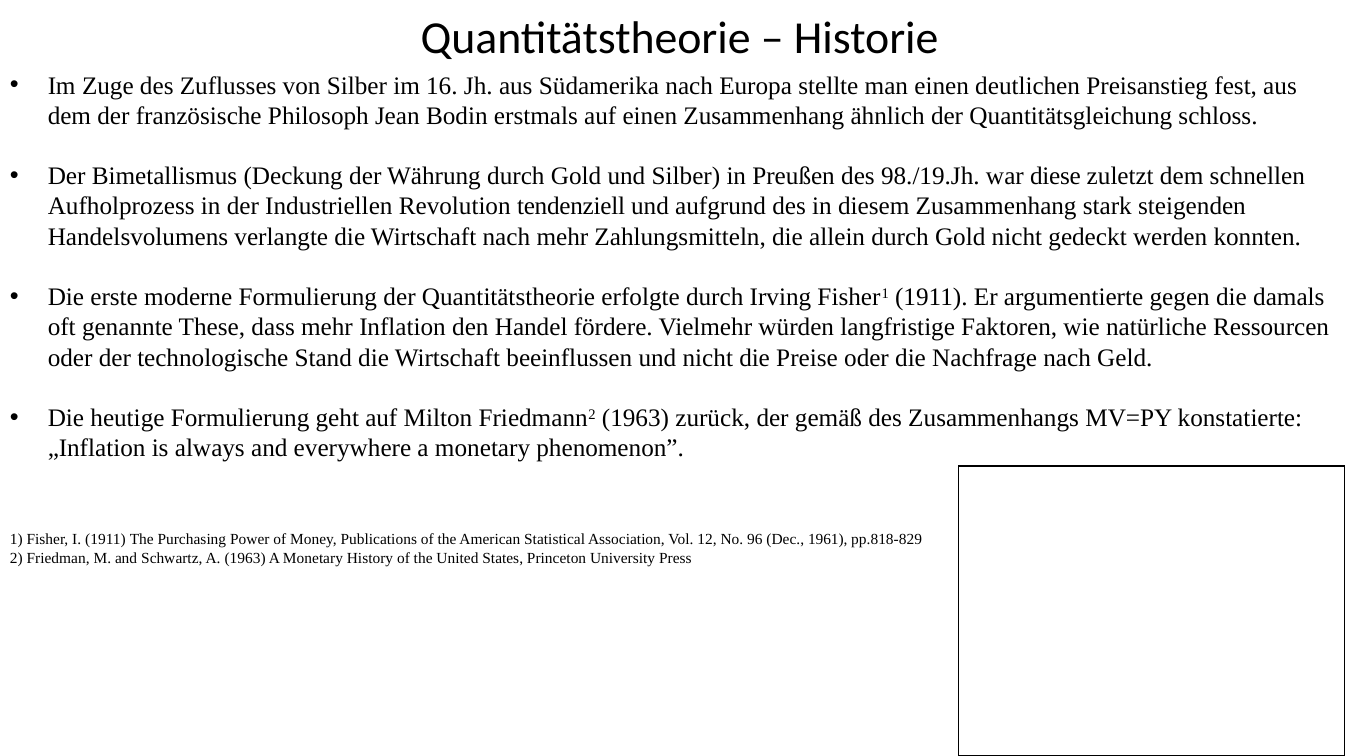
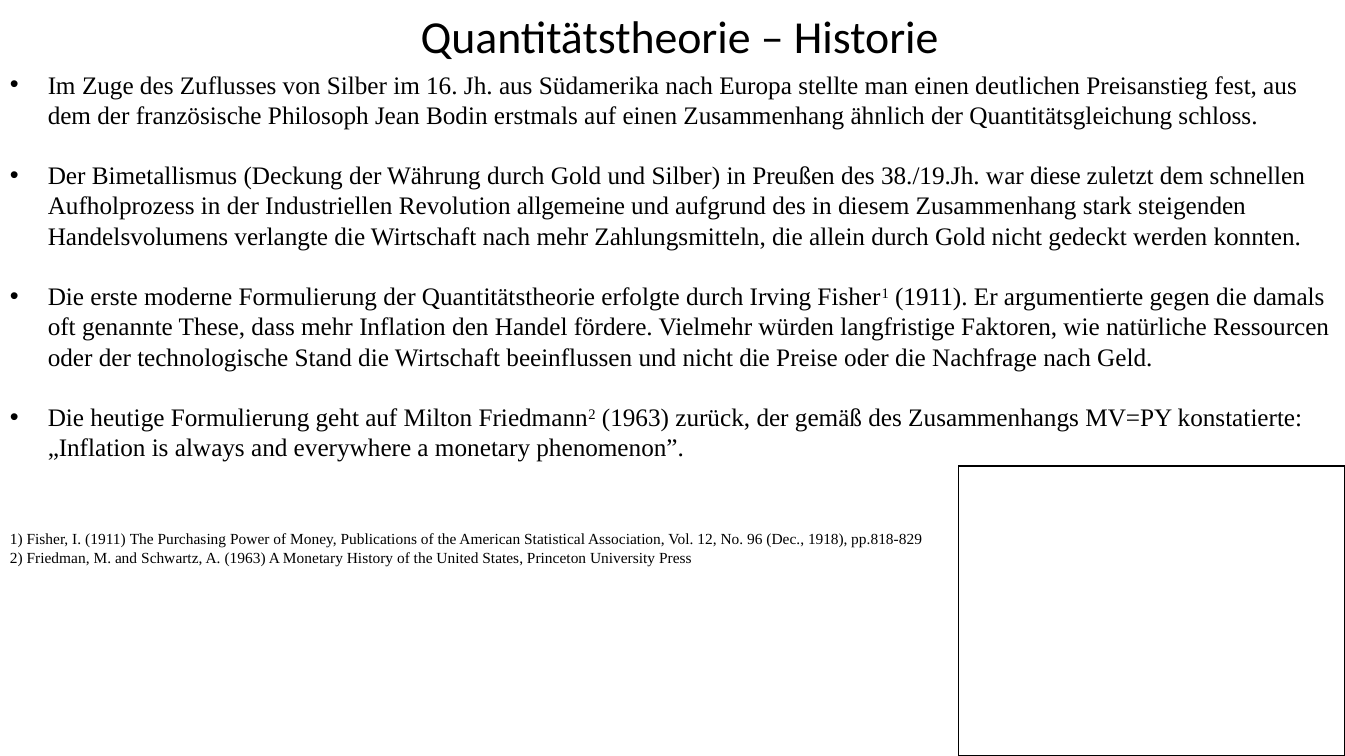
98./19.Jh: 98./19.Jh -> 38./19.Jh
tendenziell: tendenziell -> allgemeine
1961: 1961 -> 1918
